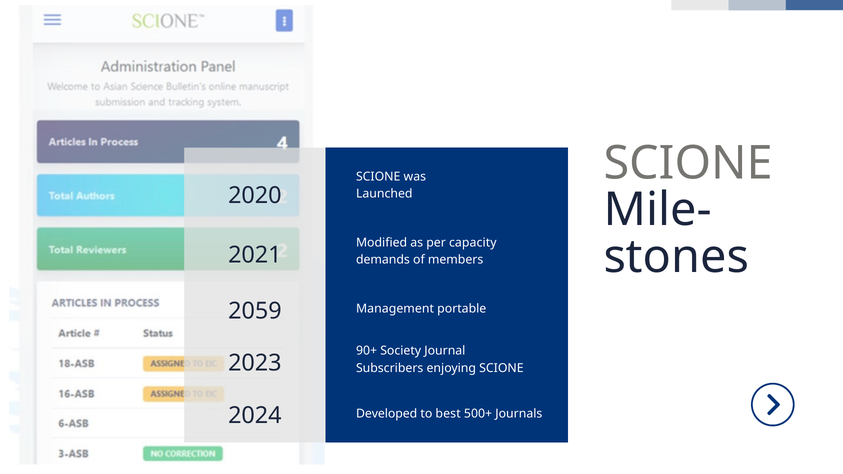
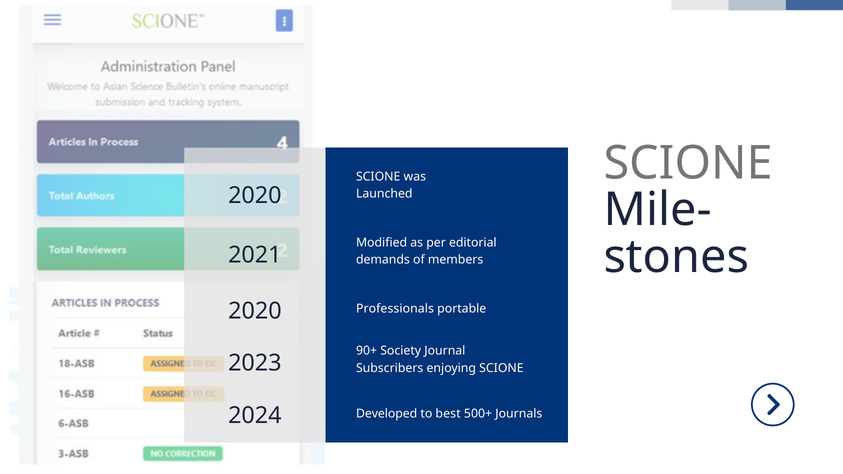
capacity: capacity -> editorial
2059 at (255, 311): 2059 -> 2020
Management: Management -> Professionals
